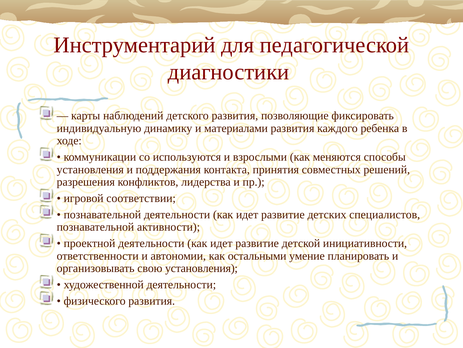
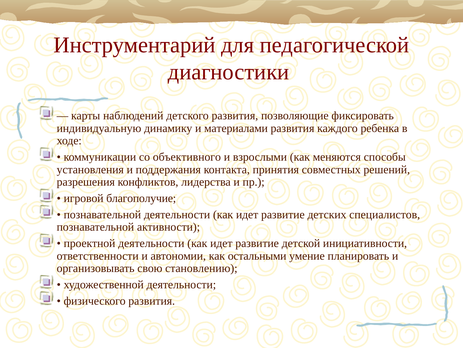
используются: используются -> объективного
соответствии: соответствии -> благополучие
свою установления: установления -> становлению
